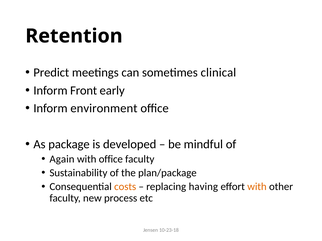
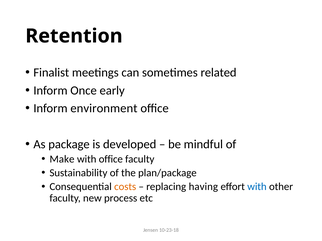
Predict: Predict -> Finalist
clinical: clinical -> related
Front: Front -> Once
Again: Again -> Make
with at (257, 187) colour: orange -> blue
